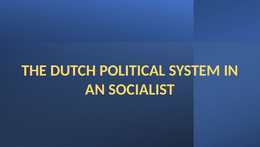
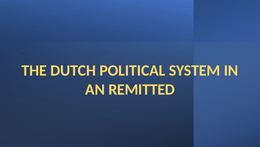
SOCIALIST: SOCIALIST -> REMITTED
